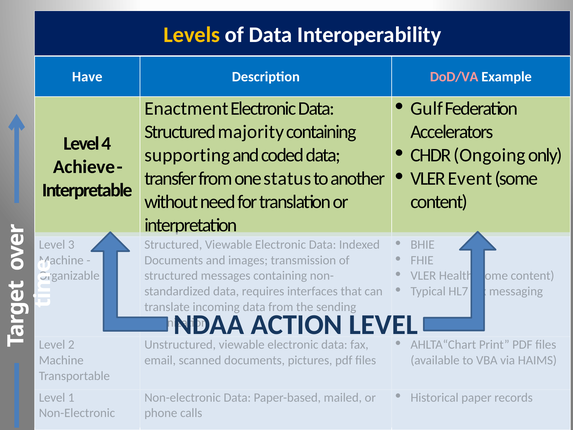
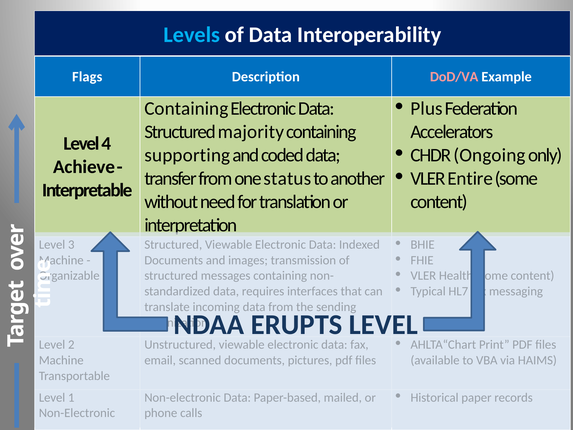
Levels colour: yellow -> light blue
Have: Have -> Flags
Gulf: Gulf -> Plus
Enactment at (186, 109): Enactment -> Containing
Event: Event -> Entire
ACTION: ACTION -> ERUPTS
